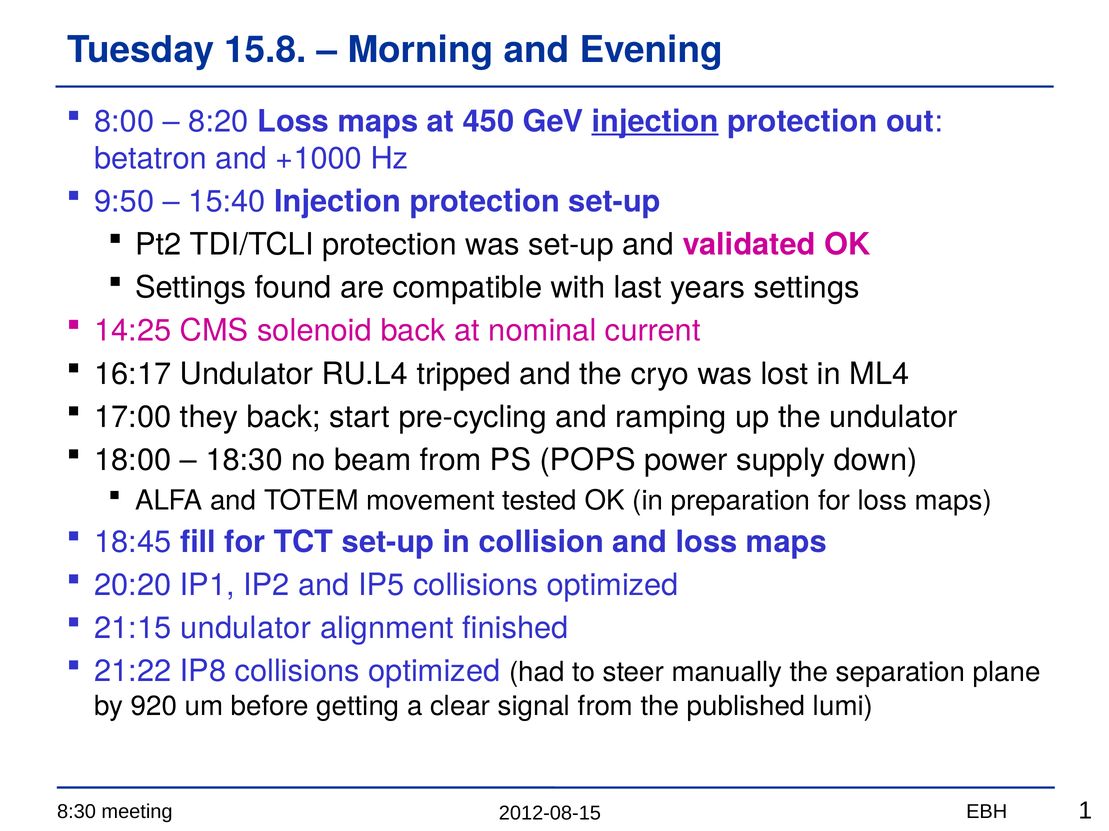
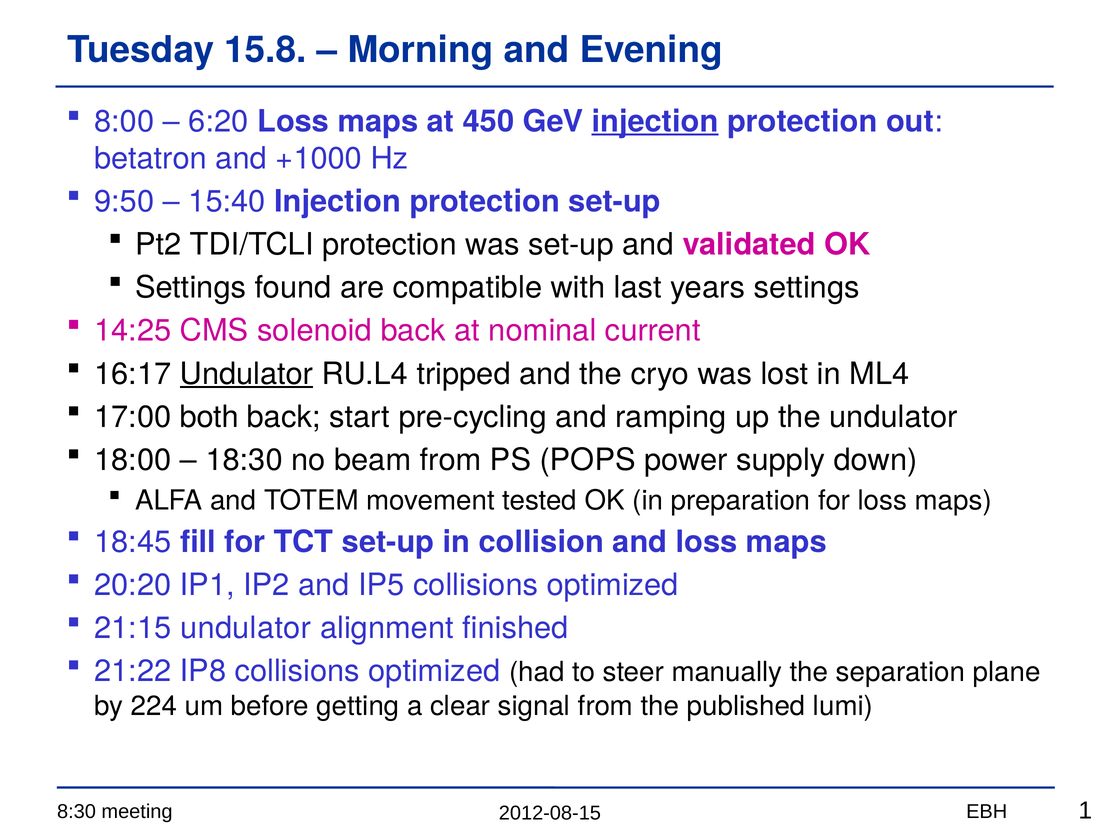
8:20: 8:20 -> 6:20
Undulator at (247, 374) underline: none -> present
they: they -> both
920: 920 -> 224
